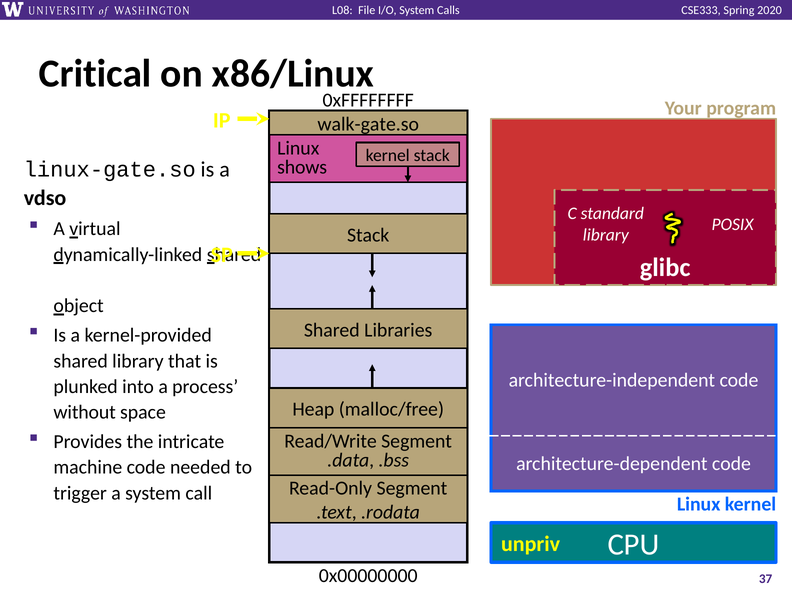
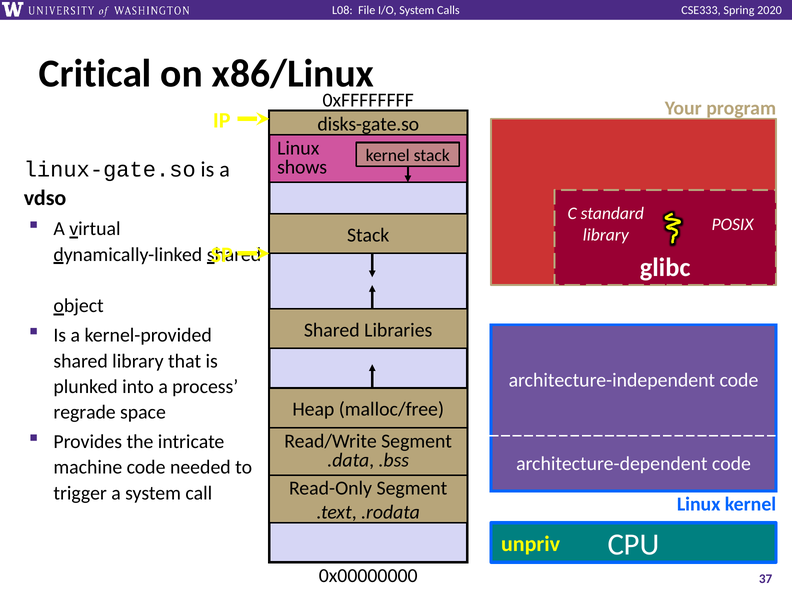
walk-gate.so: walk-gate.so -> disks-gate.so
without: without -> regrade
